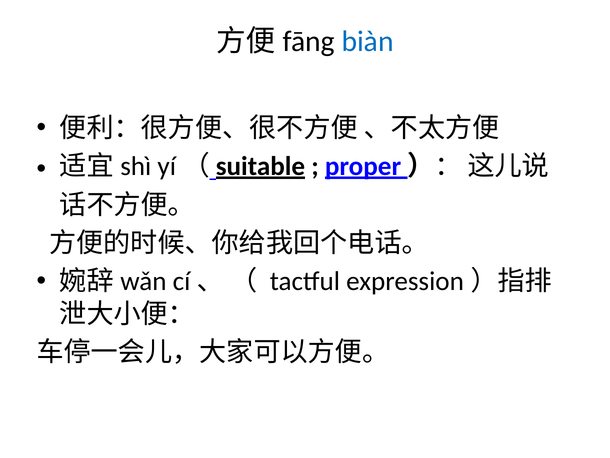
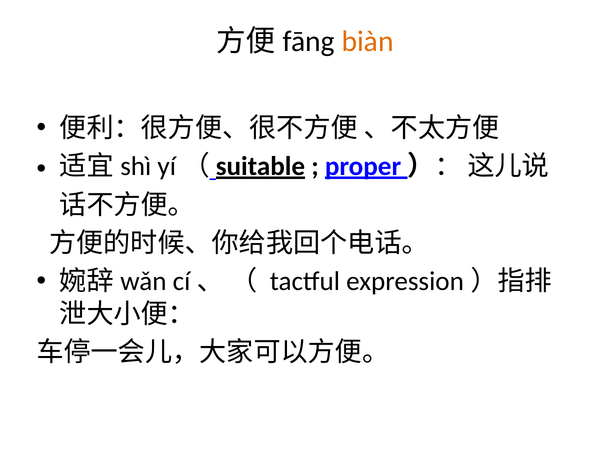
biàn colour: blue -> orange
